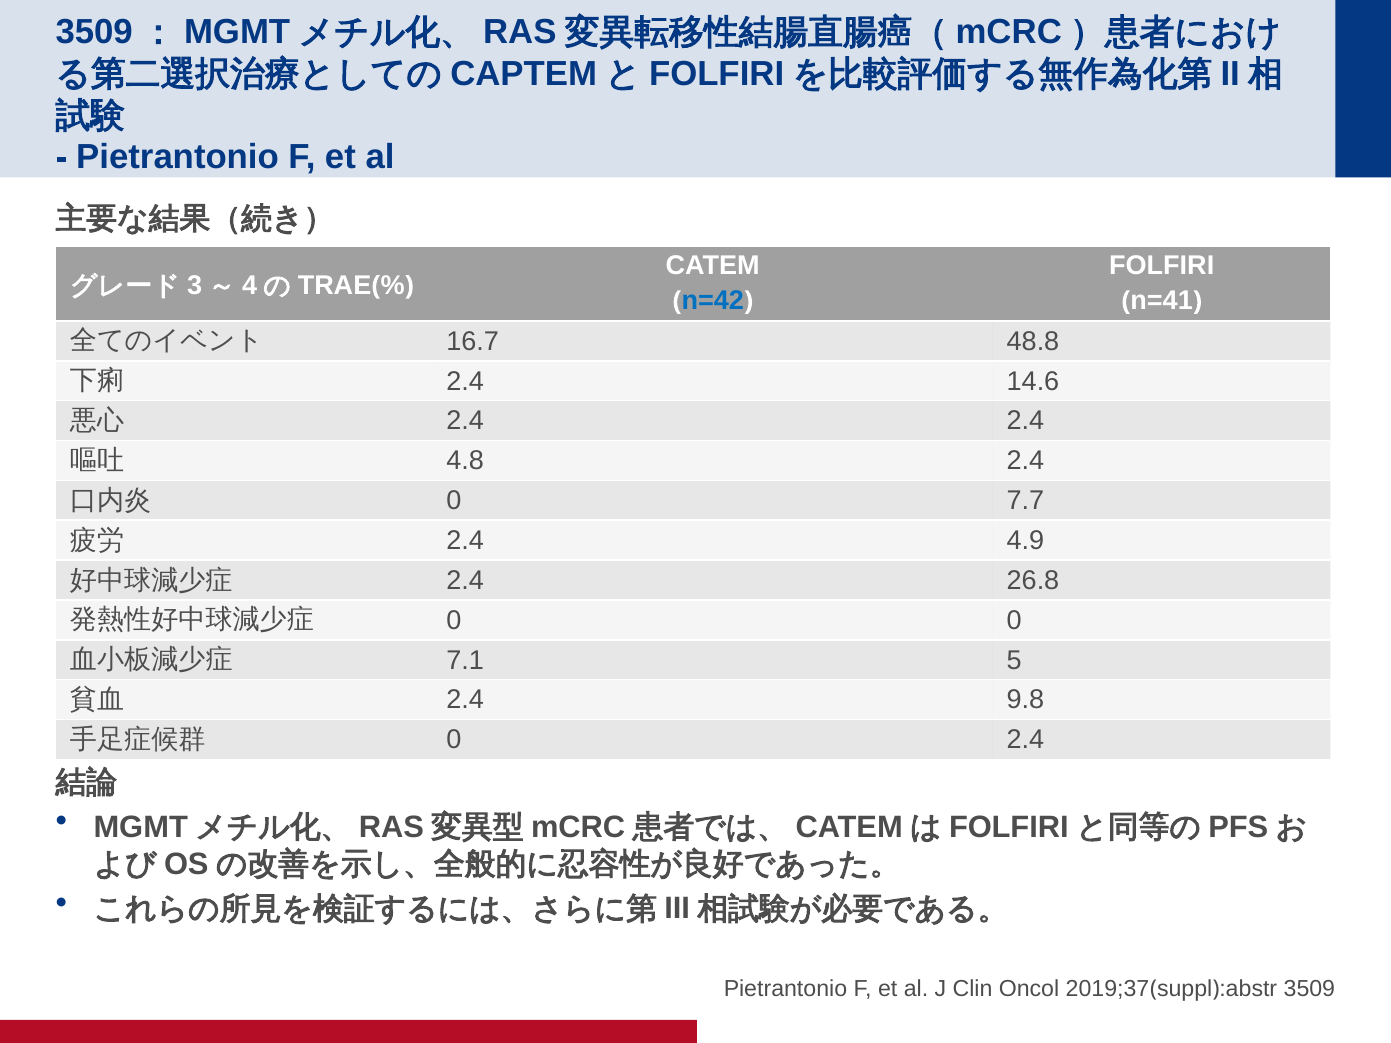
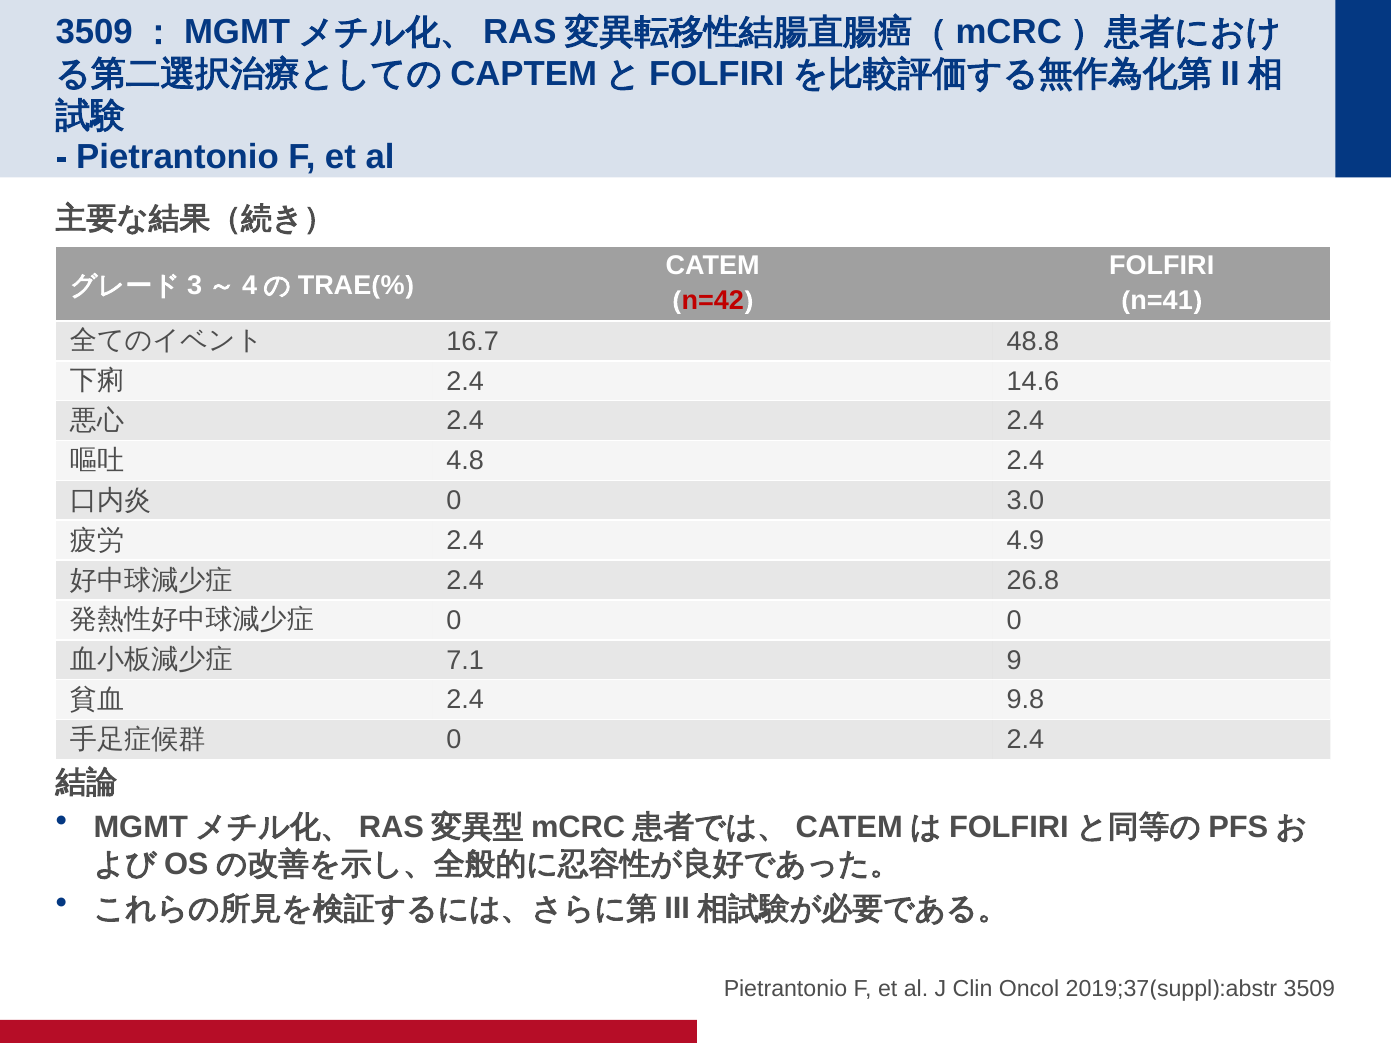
n=42 colour: blue -> red
7.7: 7.7 -> 3.0
5: 5 -> 9
